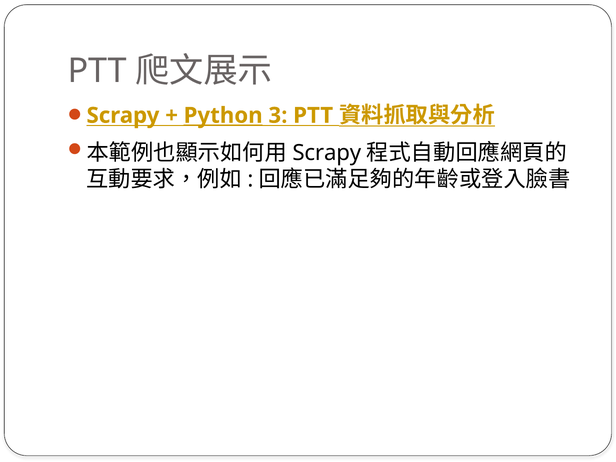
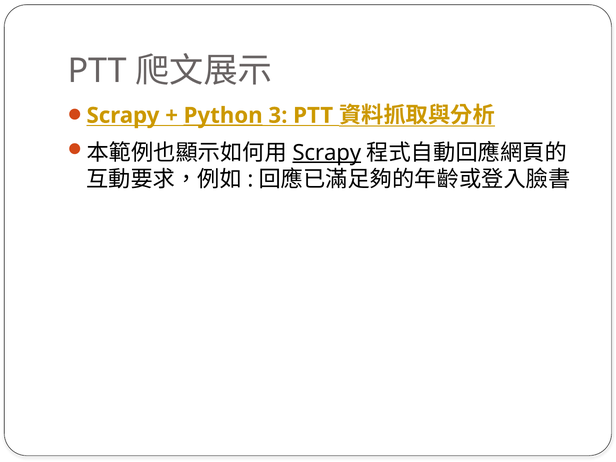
Scrapy at (327, 153) underline: none -> present
